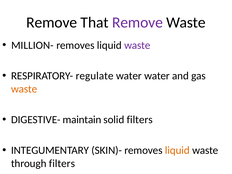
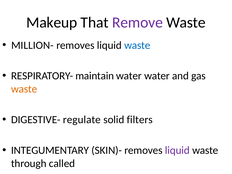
Remove at (52, 23): Remove -> Makeup
waste at (137, 45) colour: purple -> blue
regulate: regulate -> maintain
maintain: maintain -> regulate
liquid at (177, 150) colour: orange -> purple
through filters: filters -> called
